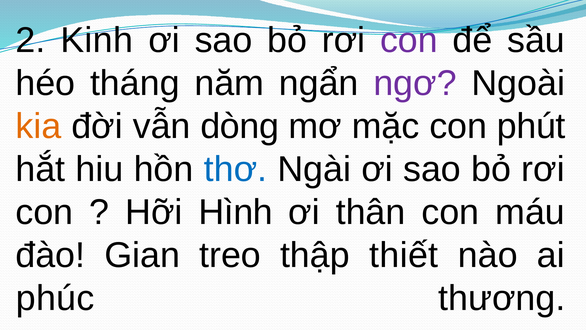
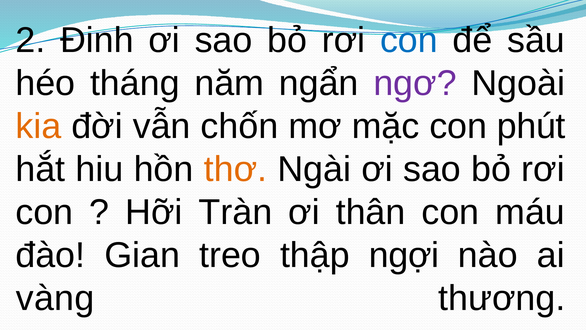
Kinh: Kinh -> Đinh
con at (409, 40) colour: purple -> blue
dòng: dòng -> chốn
thơ colour: blue -> orange
Hình: Hình -> Tràn
thiết: thiết -> ngợi
phúc: phúc -> vàng
